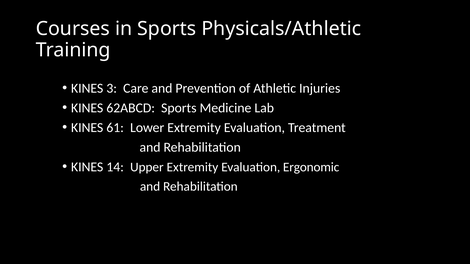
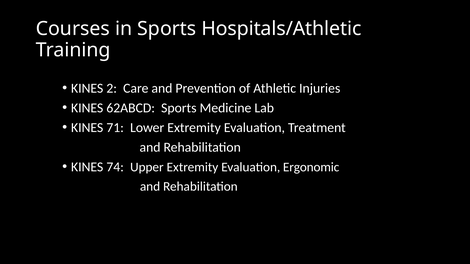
Physicals/Athletic: Physicals/Athletic -> Hospitals/Athletic
3: 3 -> 2
61: 61 -> 71
14: 14 -> 74
